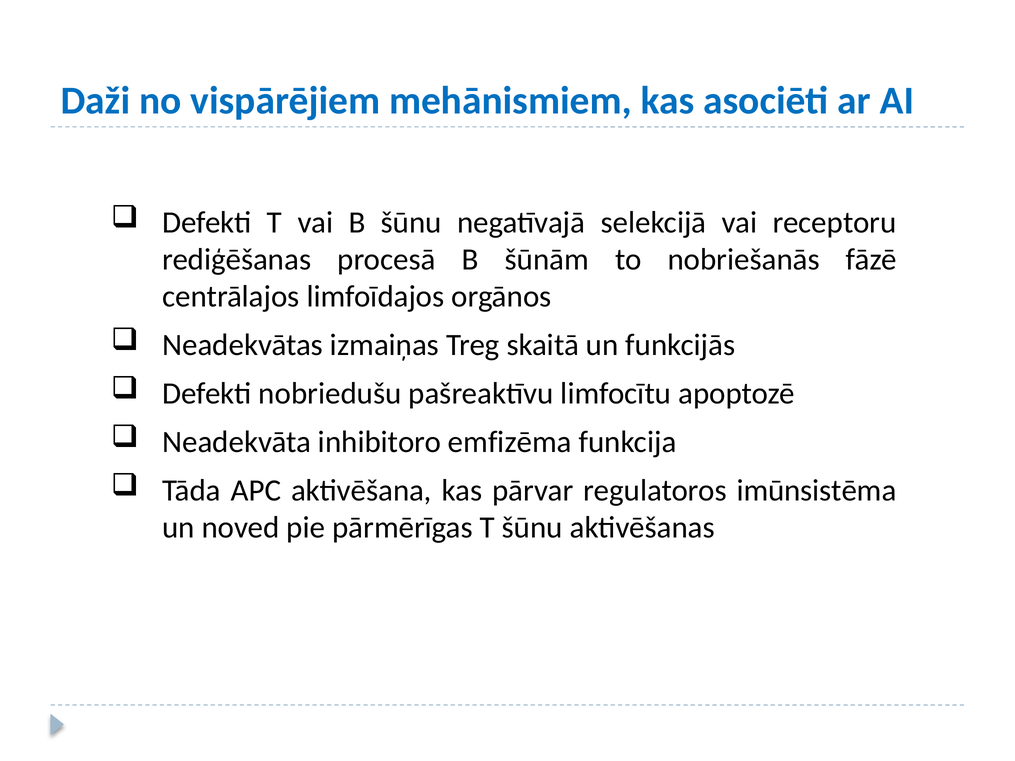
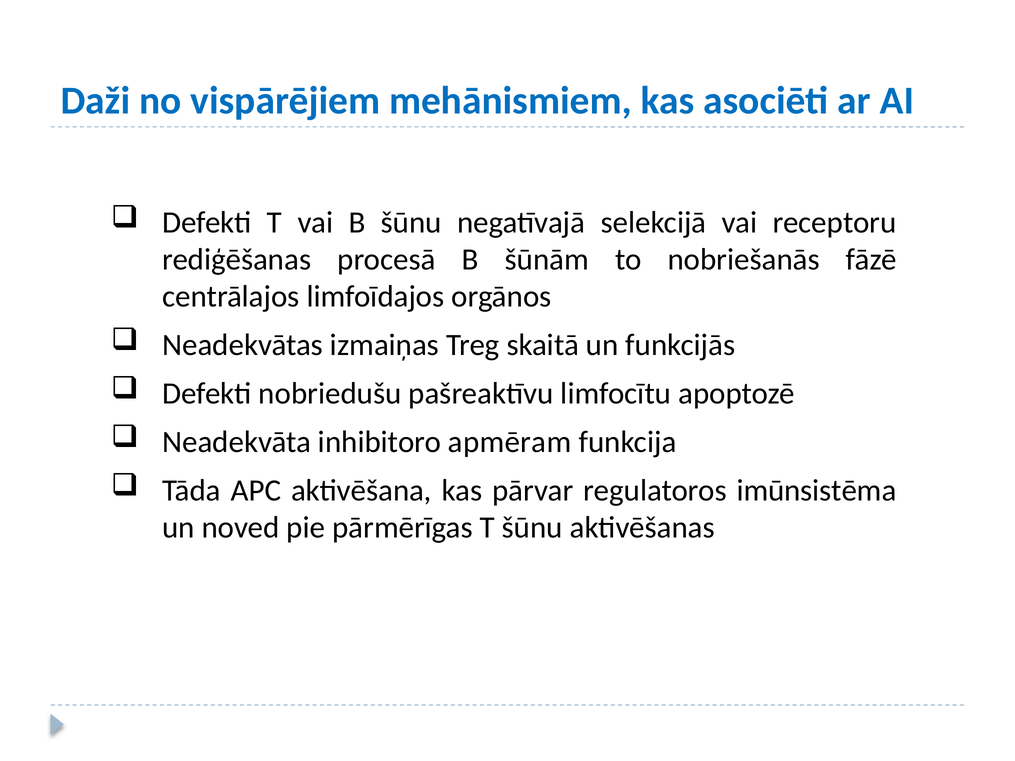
emfizēma: emfizēma -> apmēram
